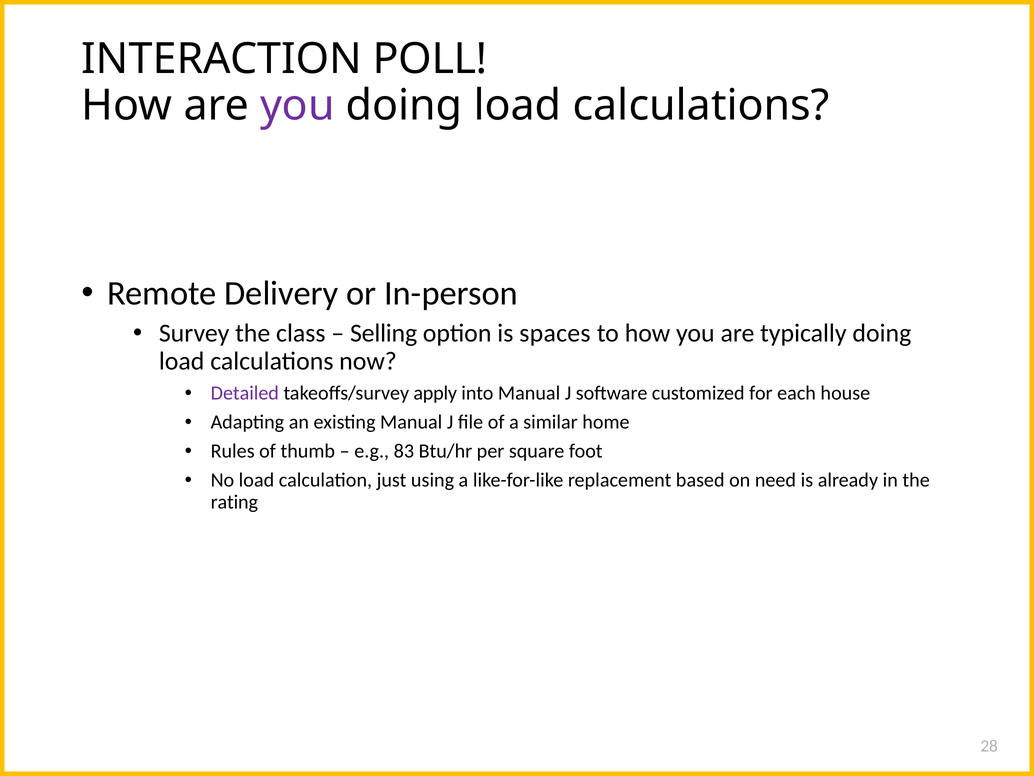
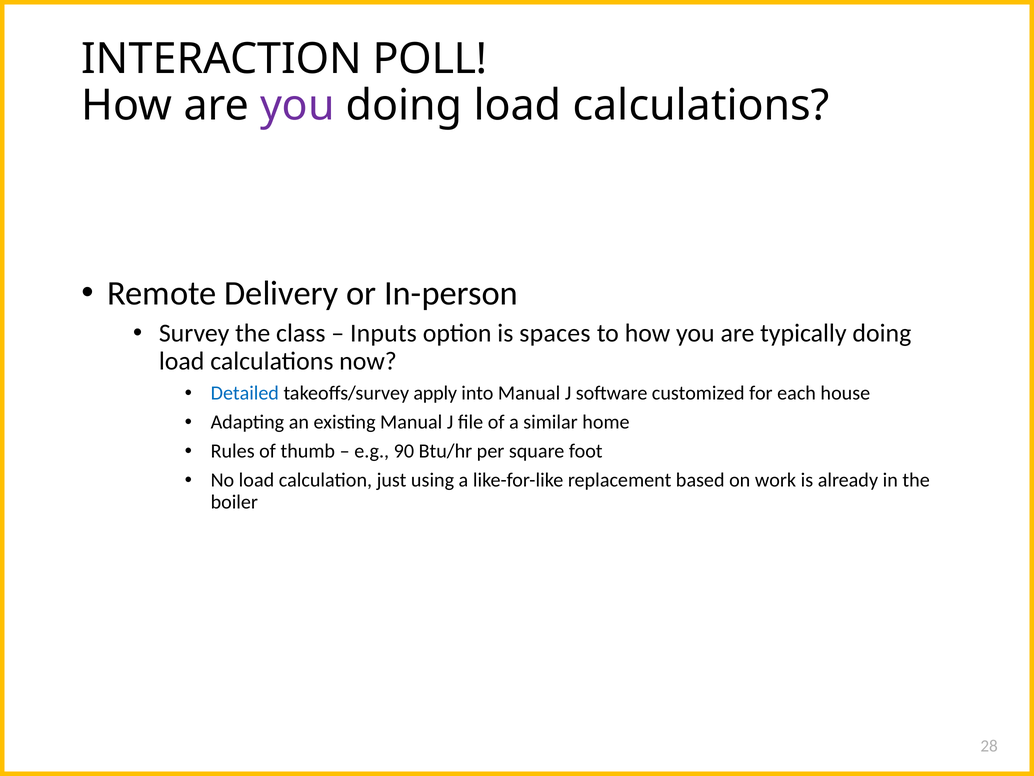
Selling: Selling -> Inputs
Detailed colour: purple -> blue
83: 83 -> 90
need: need -> work
rating: rating -> boiler
